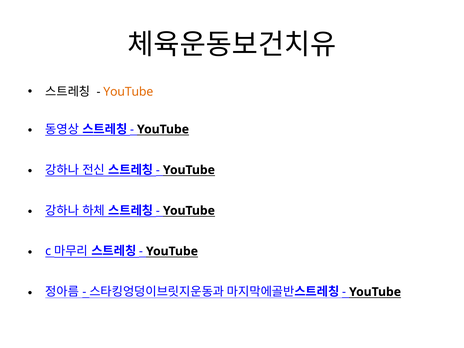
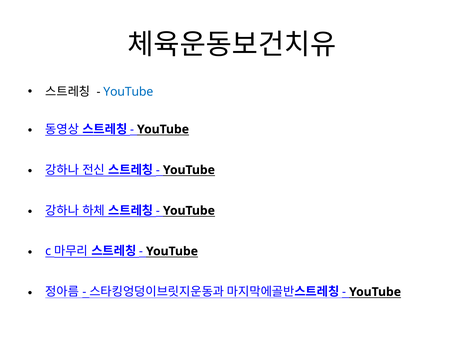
YouTube at (128, 92) colour: orange -> blue
